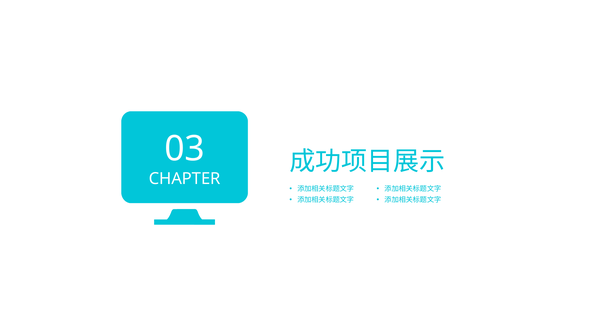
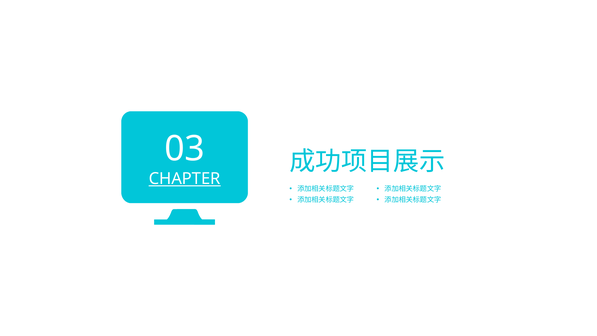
CHAPTER underline: none -> present
